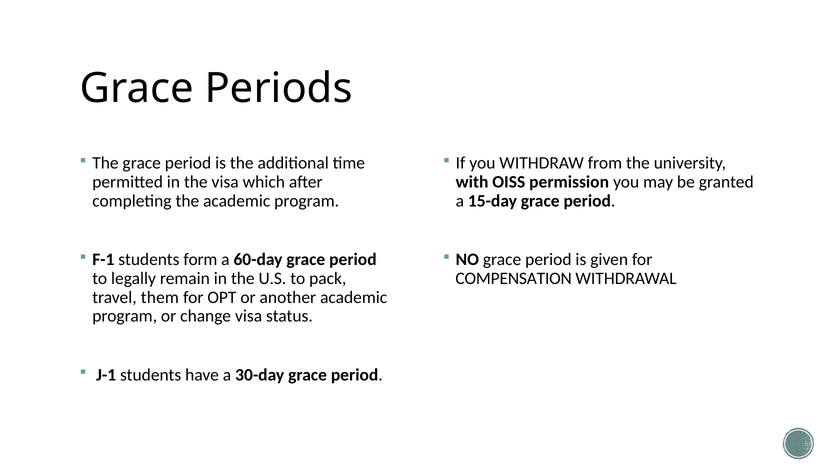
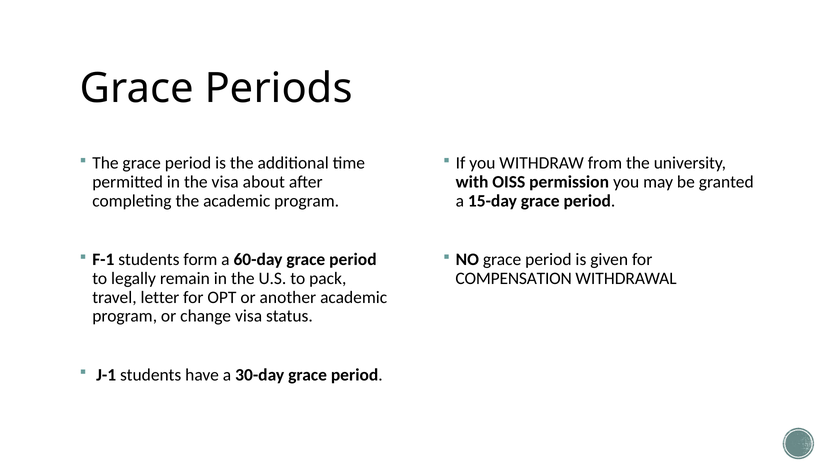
which: which -> about
them: them -> letter
